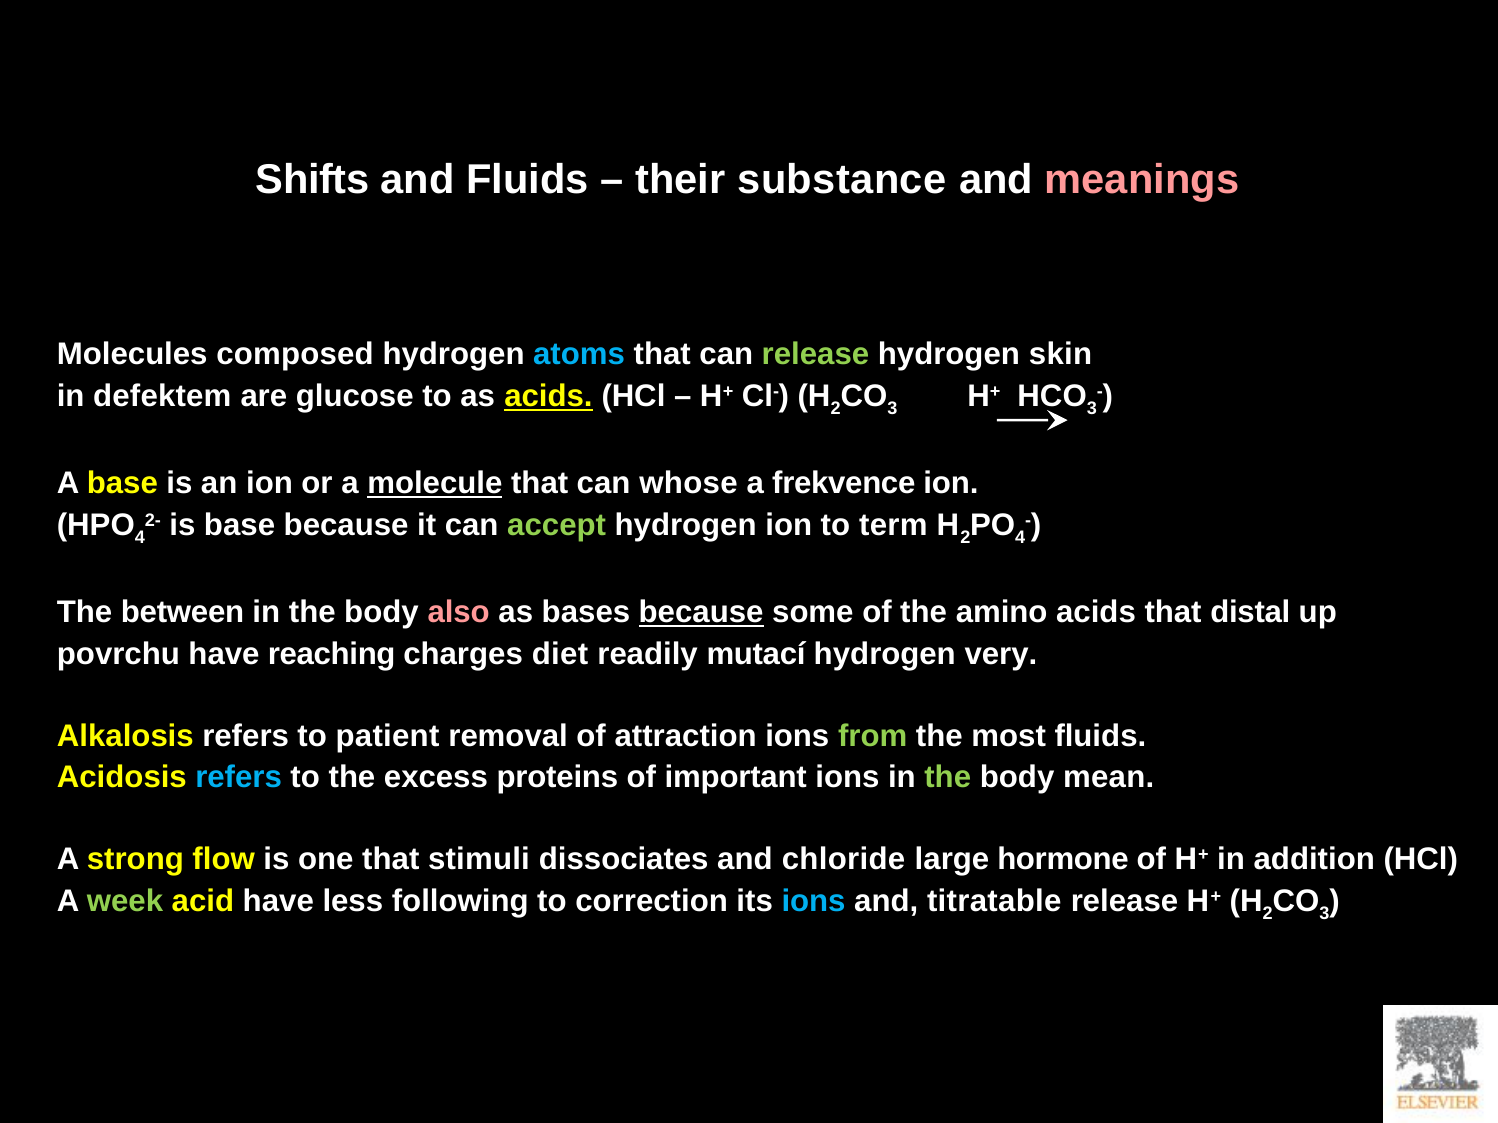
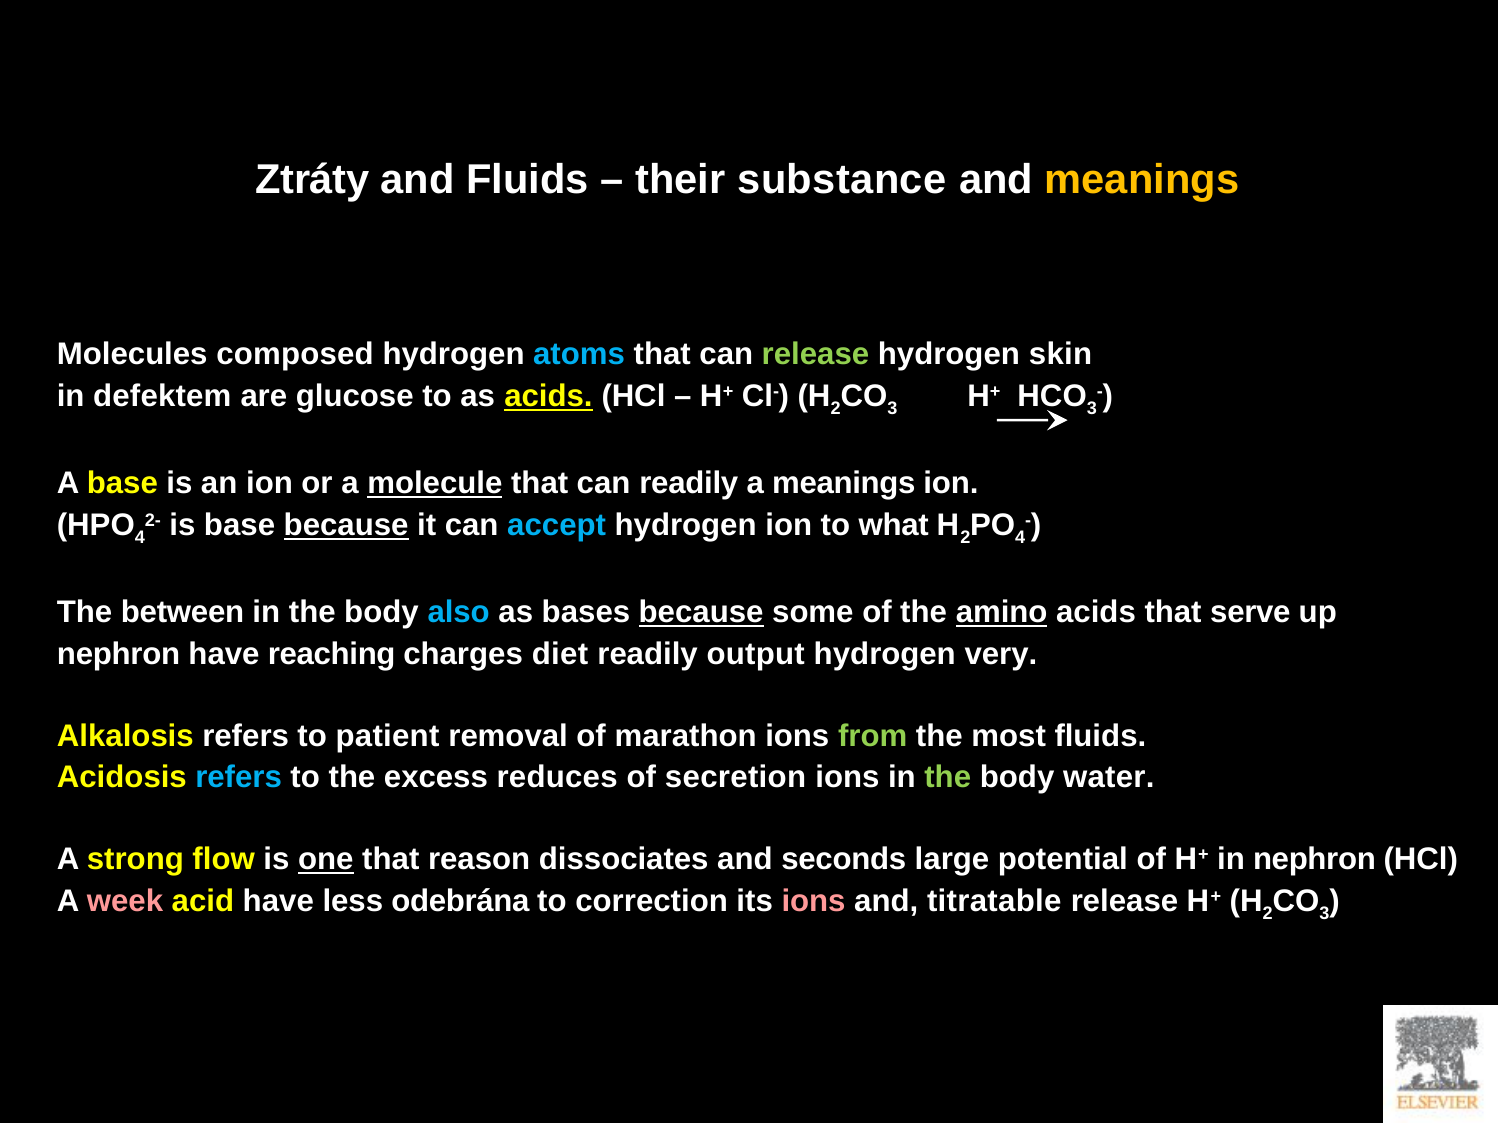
Shifts: Shifts -> Ztráty
meanings at (1142, 180) colour: pink -> yellow
can whose: whose -> readily
a frekvence: frekvence -> meanings
because at (346, 526) underline: none -> present
accept colour: light green -> light blue
term: term -> what
also colour: pink -> light blue
amino underline: none -> present
distal: distal -> serve
povrchu at (118, 654): povrchu -> nephron
mutací: mutací -> output
attraction: attraction -> marathon
proteins: proteins -> reduces
important: important -> secretion
mean: mean -> water
one underline: none -> present
stimuli: stimuli -> reason
chloride: chloride -> seconds
hormone: hormone -> potential
in addition: addition -> nephron
week colour: light green -> pink
following: following -> odebrána
ions at (814, 902) colour: light blue -> pink
